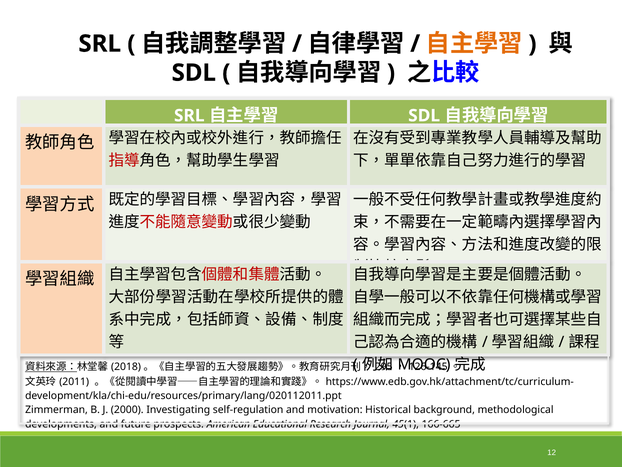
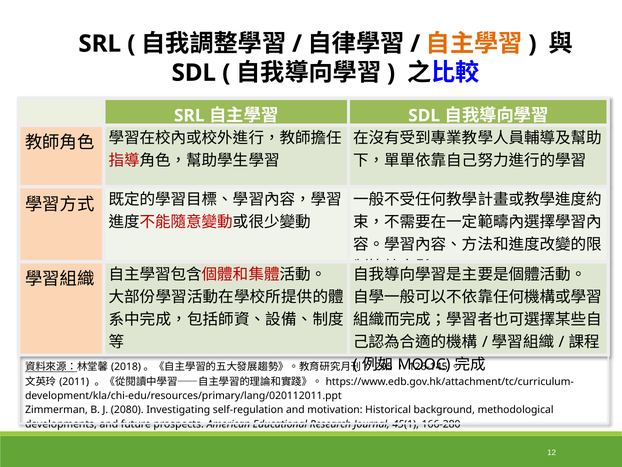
2000: 2000 -> 2080
166-665: 166-665 -> 166-280
